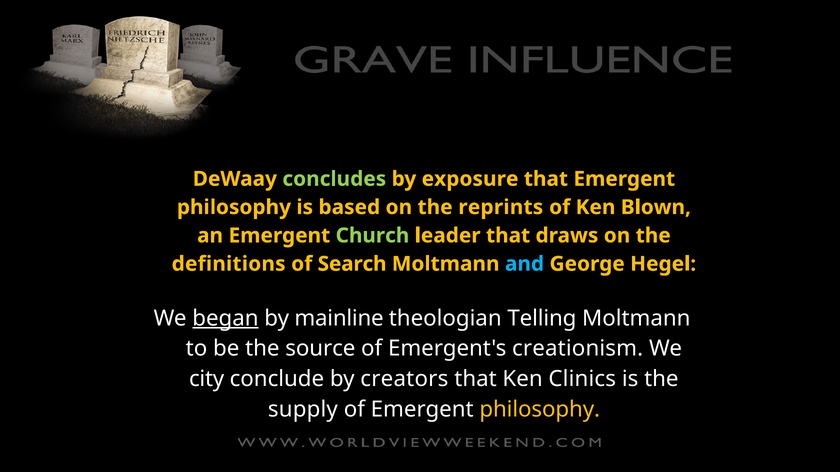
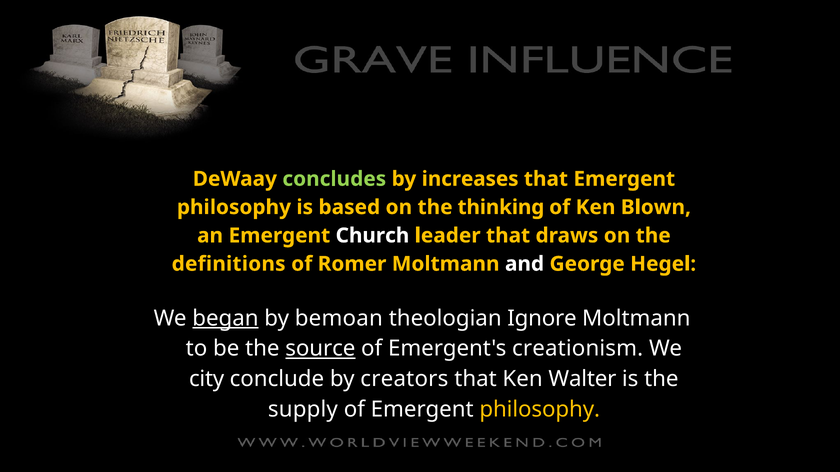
exposure: exposure -> increases
reprints: reprints -> thinking
Church colour: light green -> white
Search: Search -> Romer
and colour: light blue -> white
mainline: mainline -> bemoan
Telling: Telling -> Ignore
source underline: none -> present
Clinics: Clinics -> Walter
